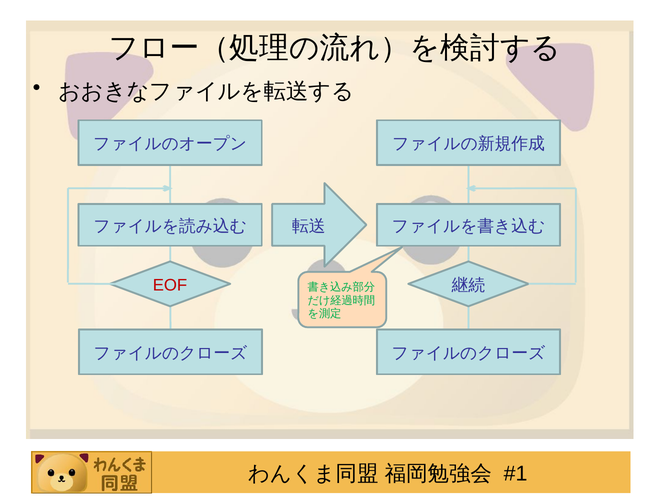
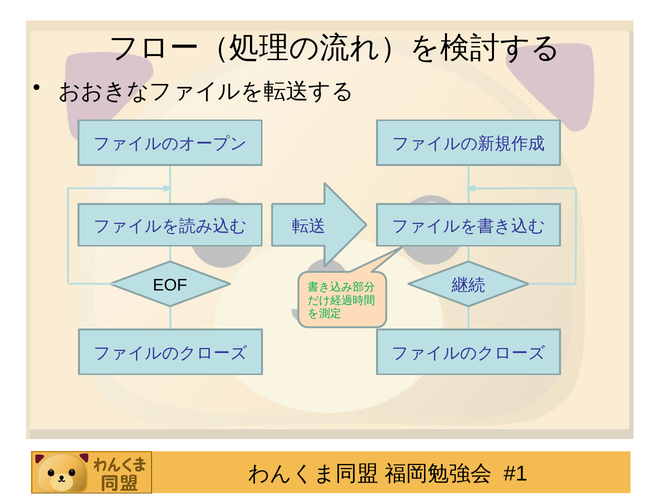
EOF colour: red -> black
